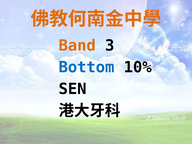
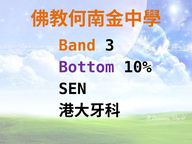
Bottom colour: blue -> purple
